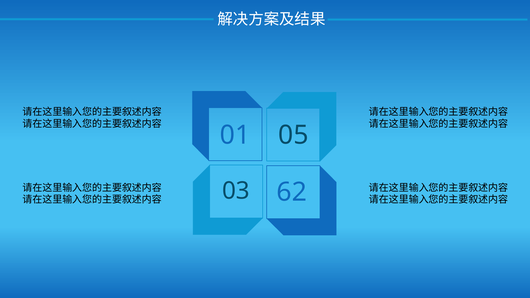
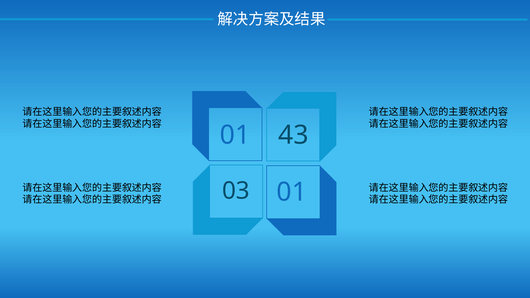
05: 05 -> 43
03 62: 62 -> 01
